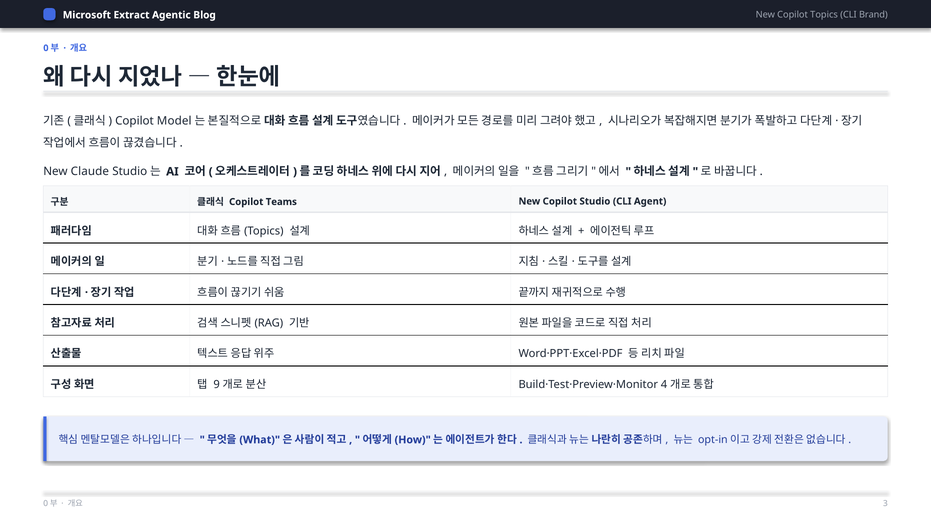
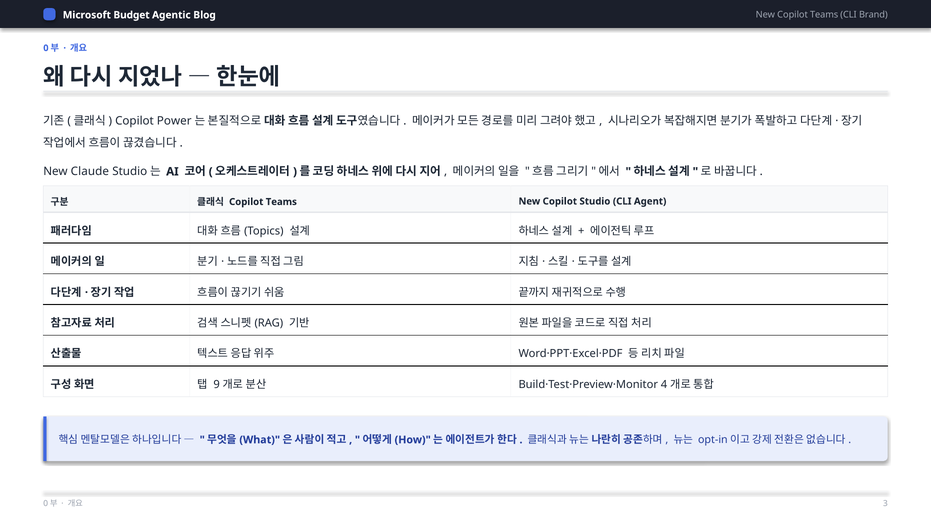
Extract: Extract -> Budget
New Copilot Topics: Topics -> Teams
Model: Model -> Power
